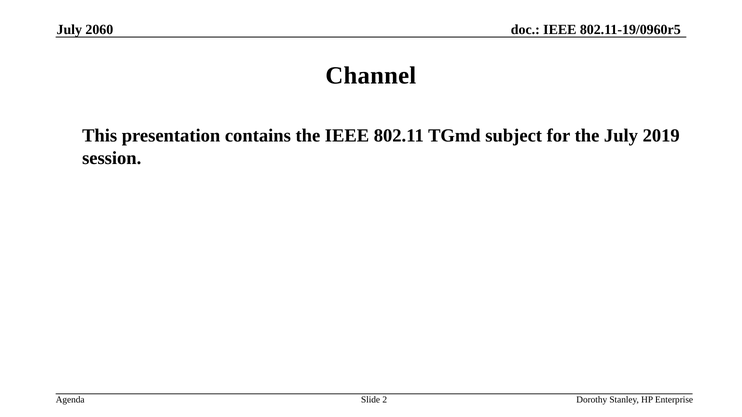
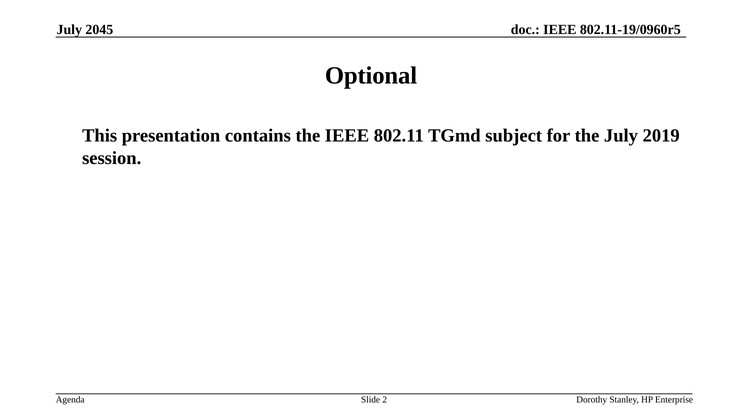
2060: 2060 -> 2045
Channel: Channel -> Optional
